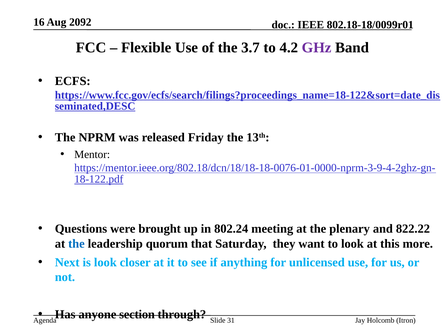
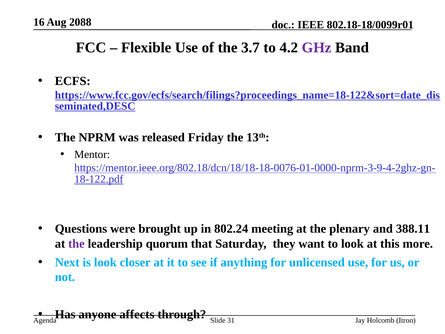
2092: 2092 -> 2088
822.22: 822.22 -> 388.11
the at (76, 244) colour: blue -> purple
section: section -> affects
